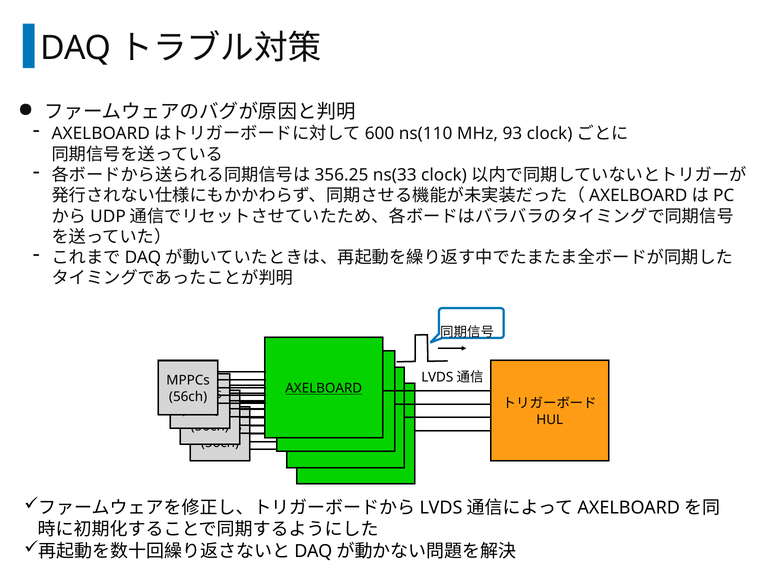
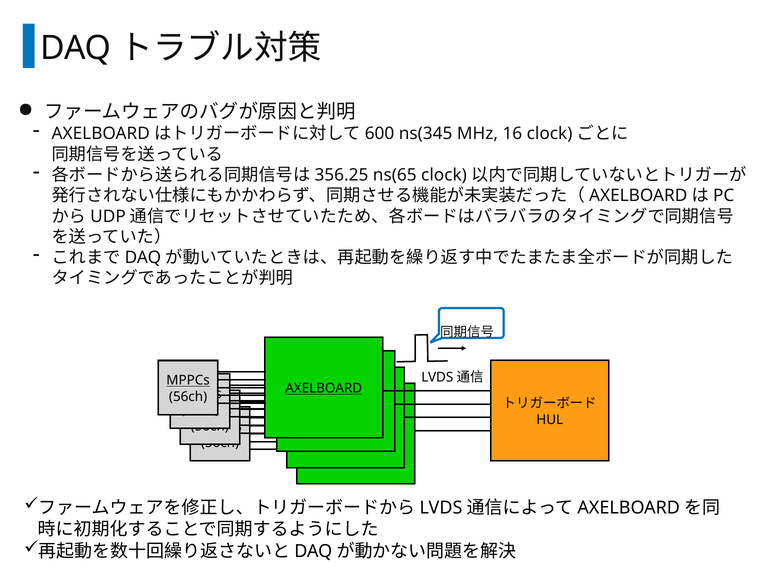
ns(110: ns(110 -> ns(345
93: 93 -> 16
ns(33: ns(33 -> ns(65
MPPCs at (188, 381) underline: none -> present
